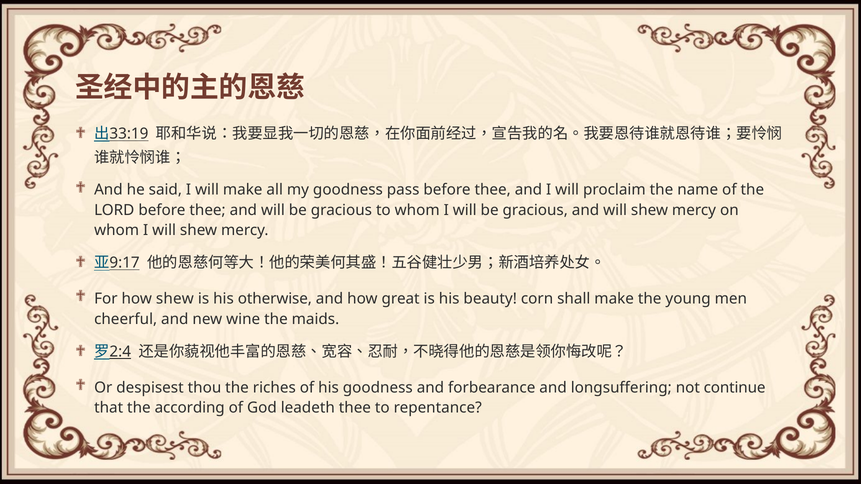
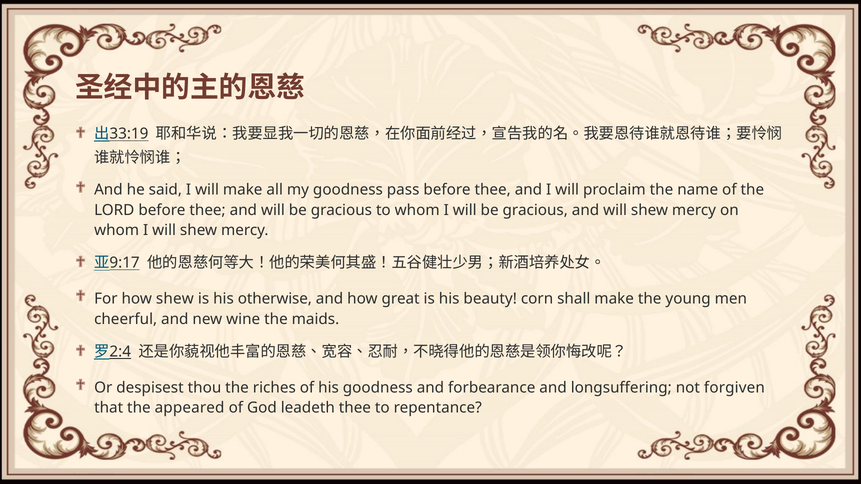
continue: continue -> forgiven
according: according -> appeared
